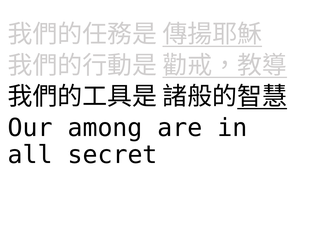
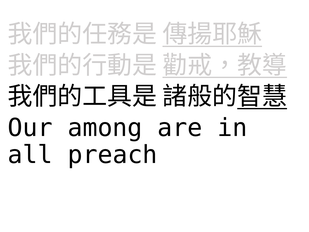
secret: secret -> preach
